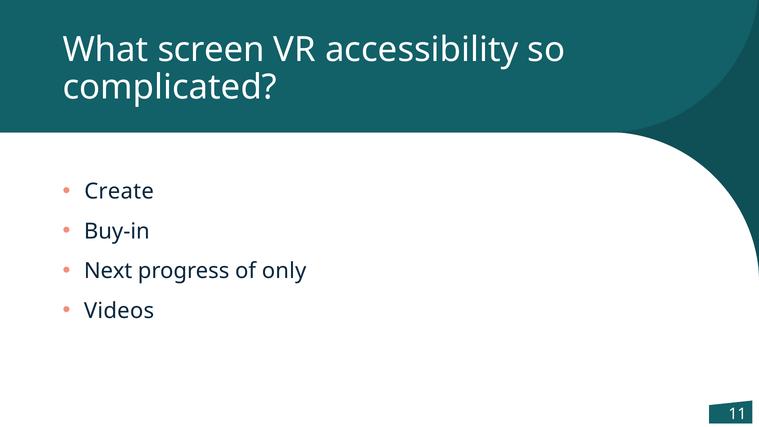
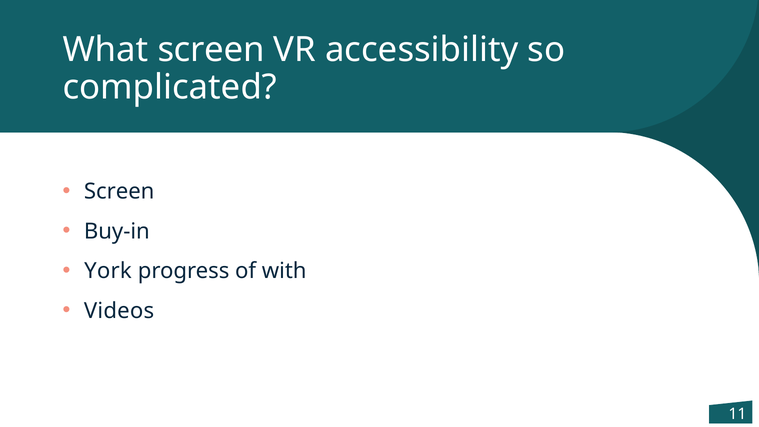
Create at (119, 192): Create -> Screen
Next: Next -> York
only: only -> with
